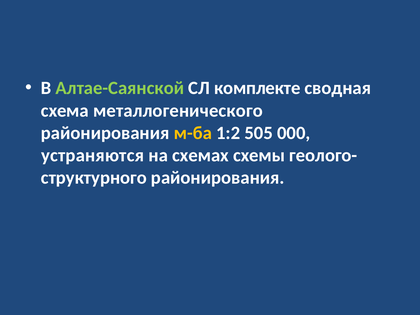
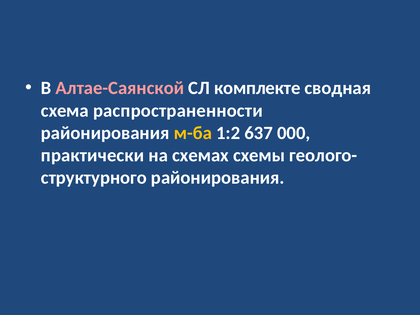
Алтае-Саянской colour: light green -> pink
металлогенического: металлогенического -> распространенности
505: 505 -> 637
устраняются: устраняются -> практически
